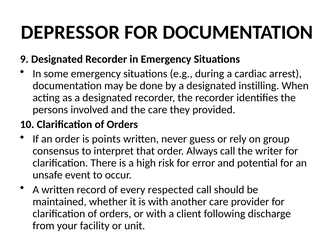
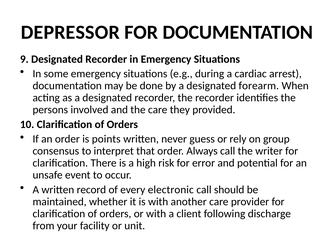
instilling: instilling -> forearm
respected: respected -> electronic
